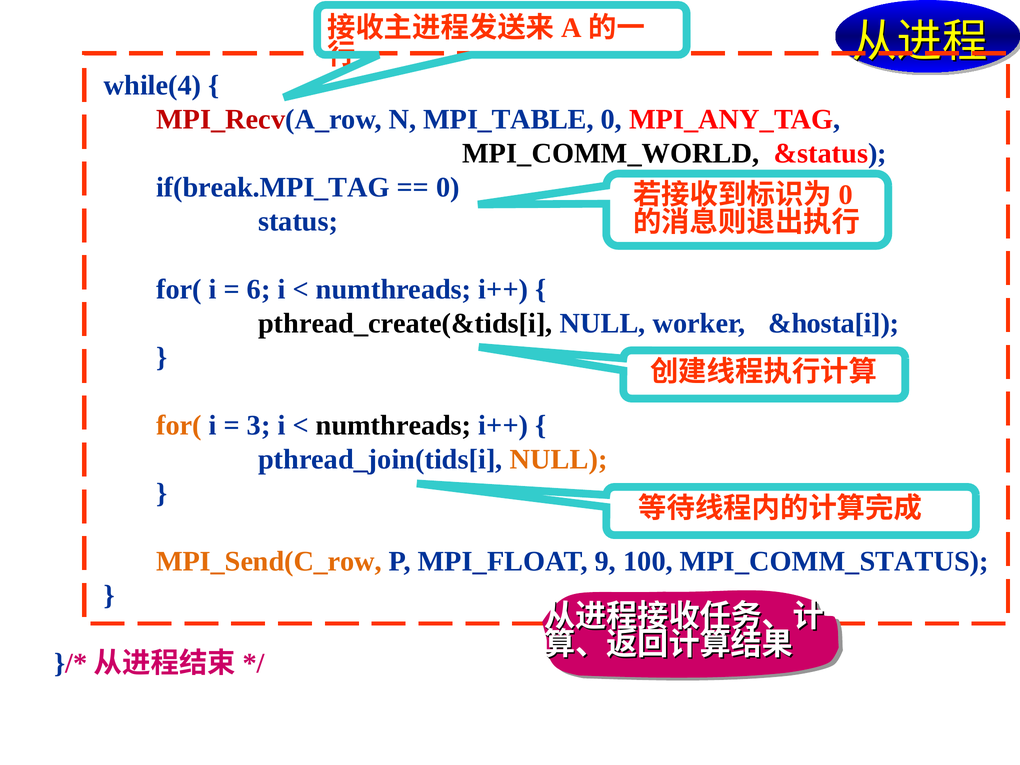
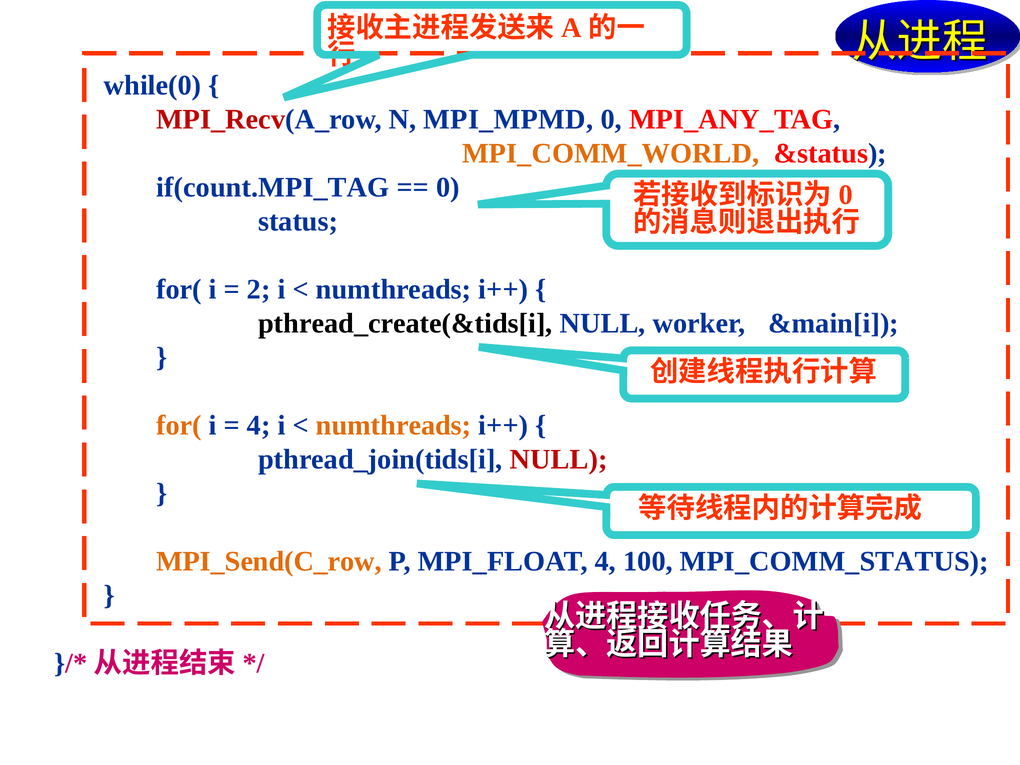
while(4: while(4 -> while(0
MPI_TABLE: MPI_TABLE -> MPI_MPMD
MPI_COMM_WORLD colour: black -> orange
if(break.MPI_TAG: if(break.MPI_TAG -> if(count.MPI_TAG
6: 6 -> 2
&hosta[i: &hosta[i -> &main[i
3 at (259, 425): 3 -> 4
numthreads at (394, 425) colour: black -> orange
NULL at (559, 459) colour: orange -> red
MPI_FLOAT 9: 9 -> 4
